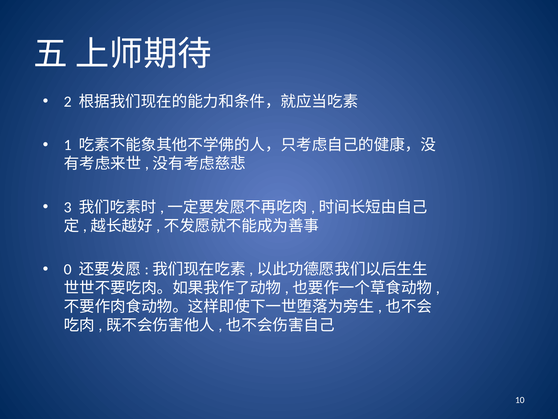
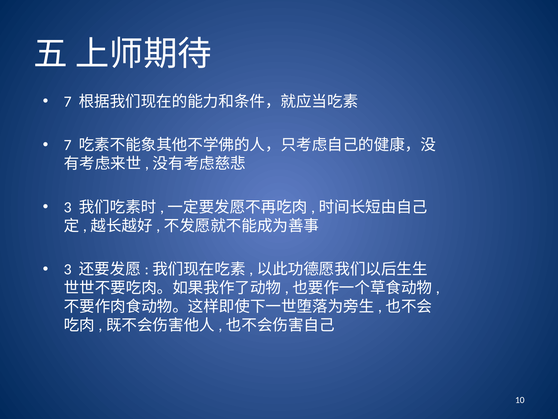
2 at (68, 102): 2 -> 7
1 at (68, 145): 1 -> 7
0 at (68, 269): 0 -> 3
